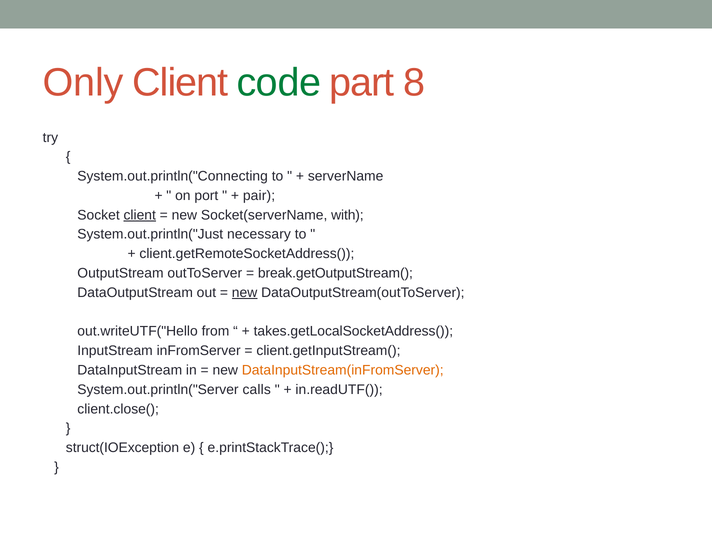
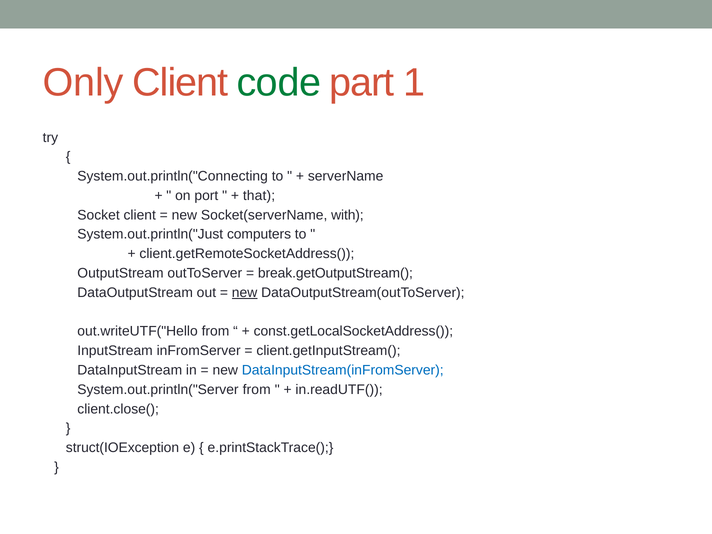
8: 8 -> 1
pair: pair -> that
client at (140, 215) underline: present -> none
necessary: necessary -> computers
takes.getLocalSocketAddress(: takes.getLocalSocketAddress( -> const.getLocalSocketAddress(
DataInputStream(inFromServer colour: orange -> blue
System.out.println("Server calls: calls -> from
